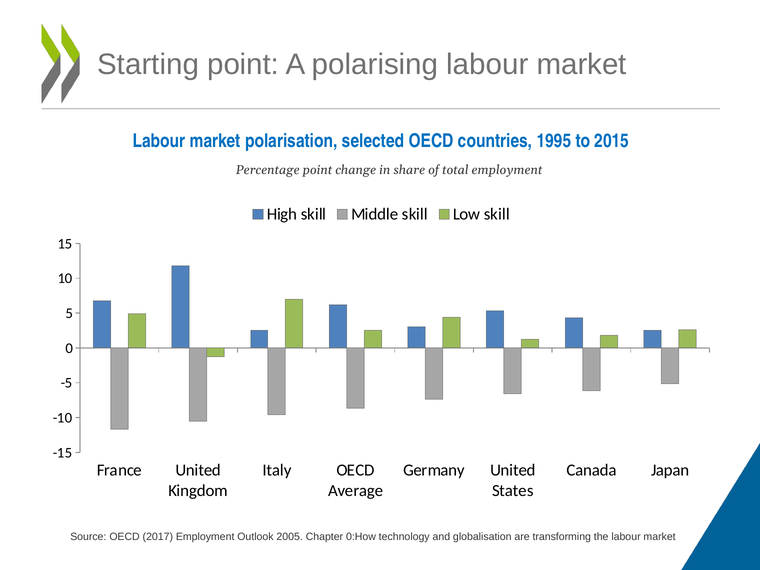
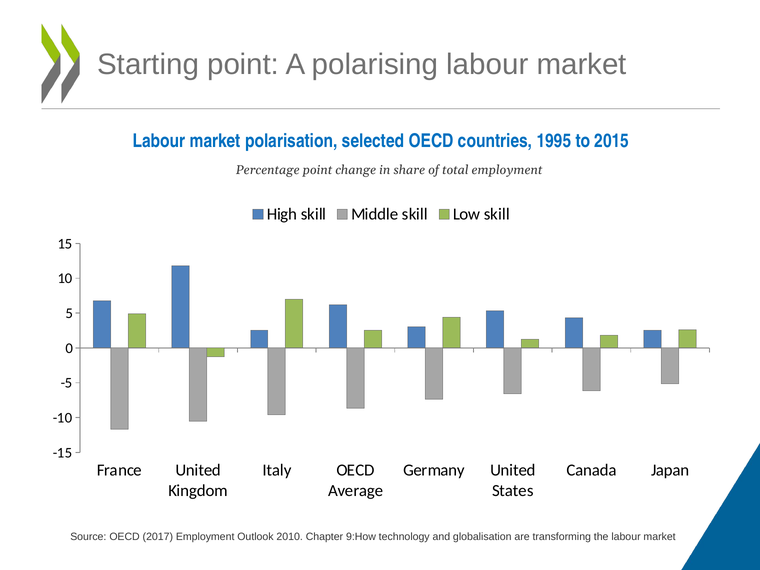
2005: 2005 -> 2010
0:How: 0:How -> 9:How
